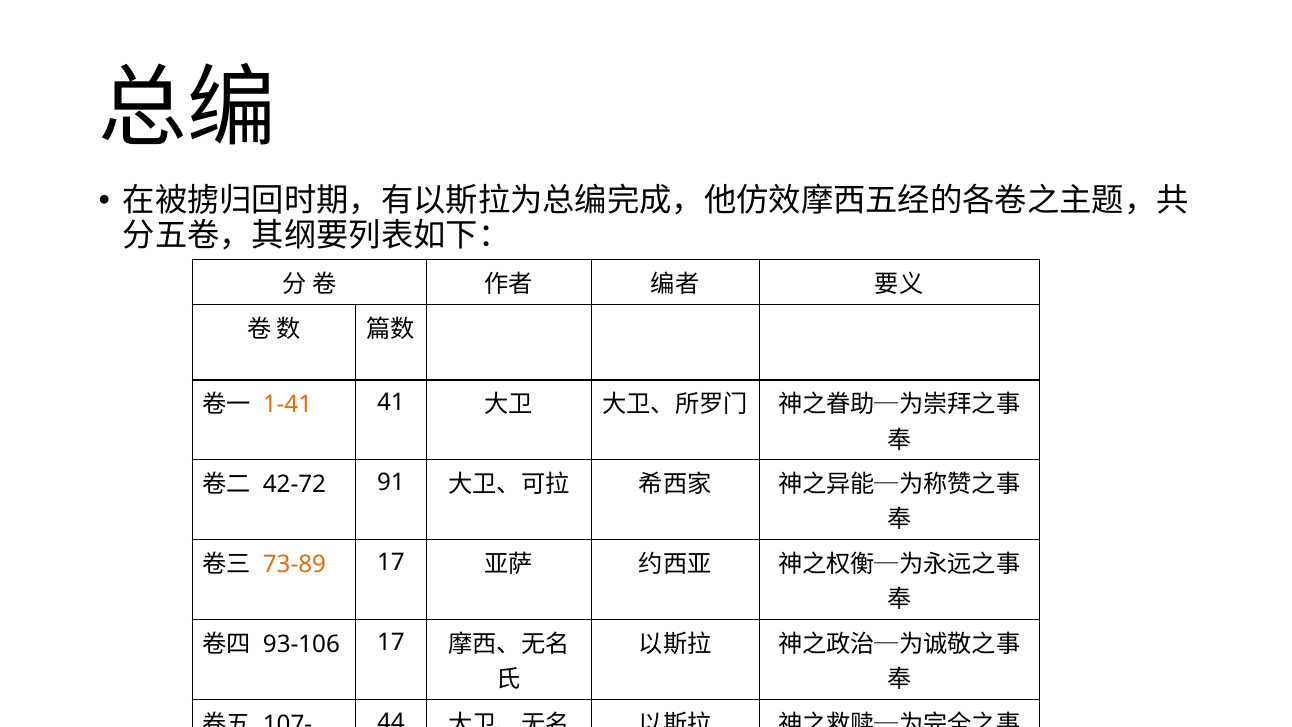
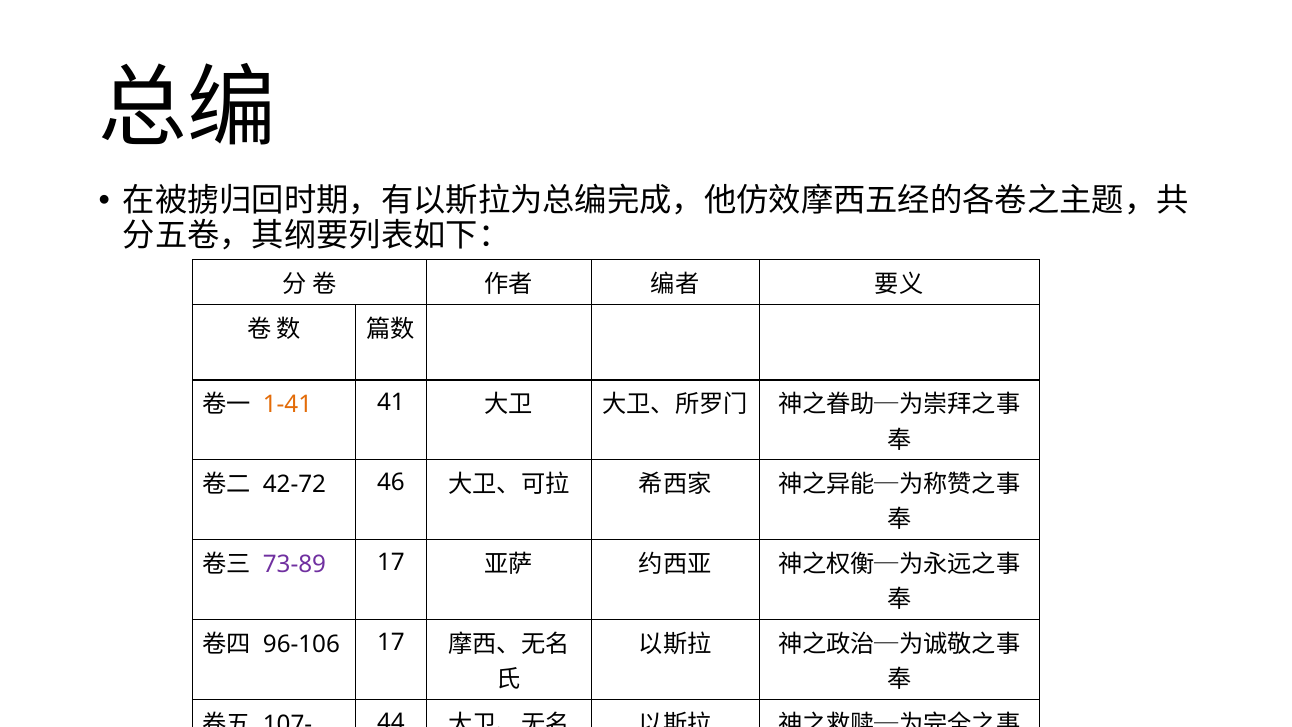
91: 91 -> 46
73-89 colour: orange -> purple
93-106: 93-106 -> 96-106
